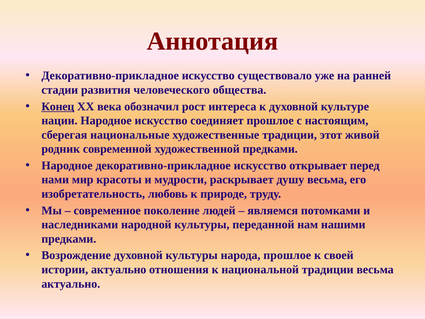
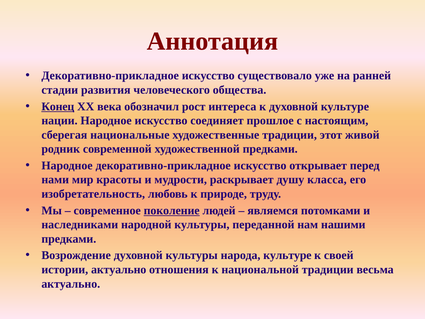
душу весьма: весьма -> класса
поколение underline: none -> present
народа прошлое: прошлое -> культуре
